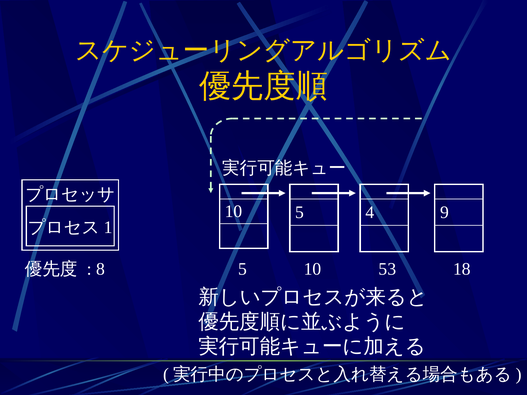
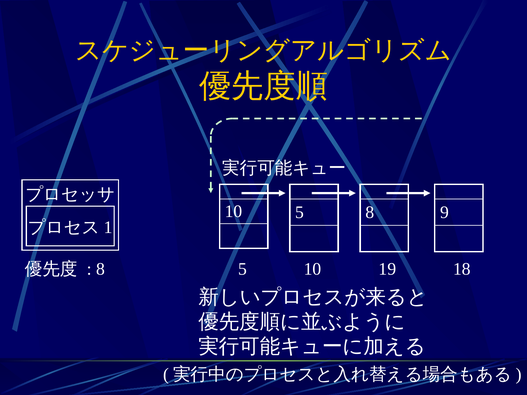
5 4: 4 -> 8
53: 53 -> 19
